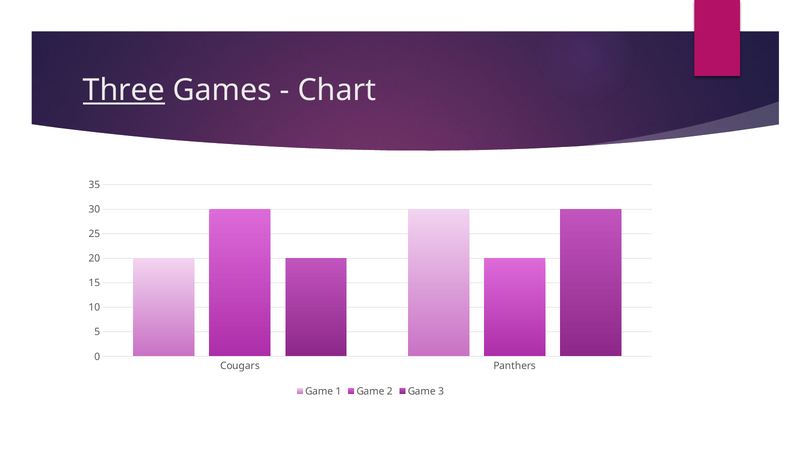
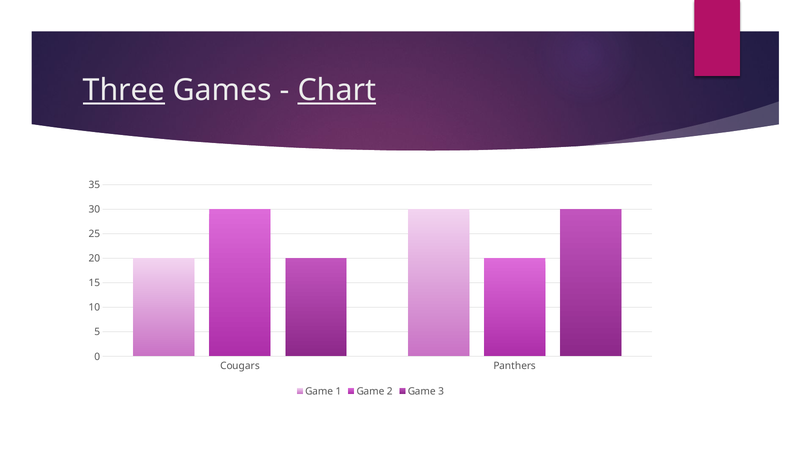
Chart underline: none -> present
